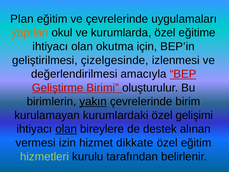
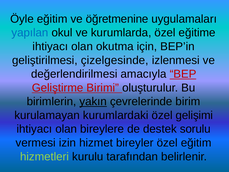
Plan: Plan -> Öyle
ve çevrelerinde: çevrelerinde -> öğretmenine
yapılan colour: orange -> blue
olan at (66, 129) underline: present -> none
alınan: alınan -> sorulu
dikkate: dikkate -> bireyler
